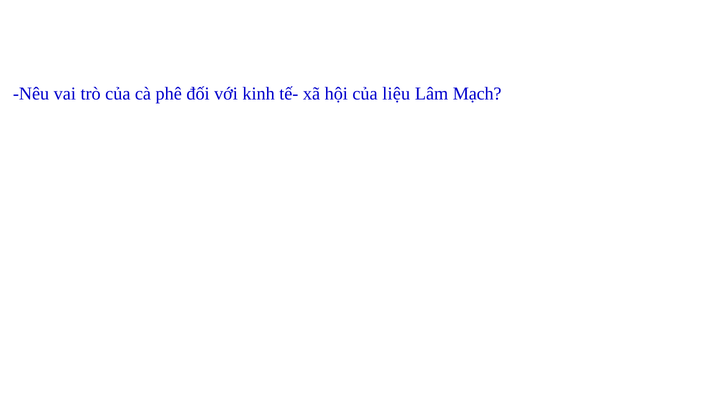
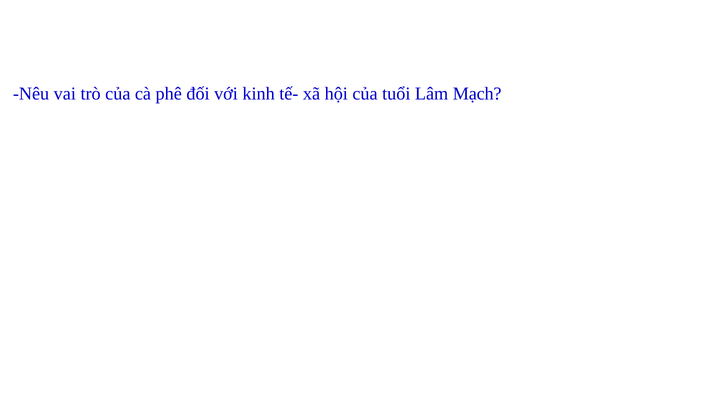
liệu: liệu -> tuổi
